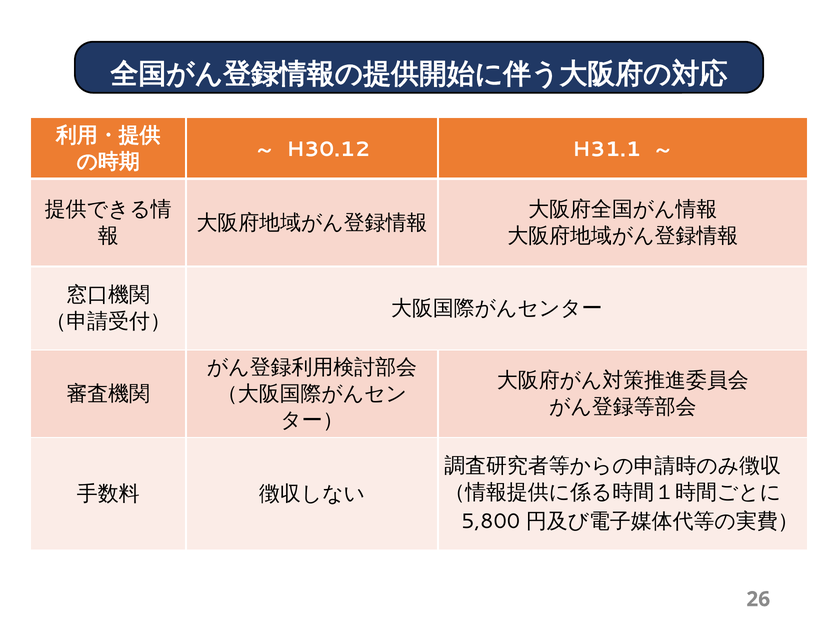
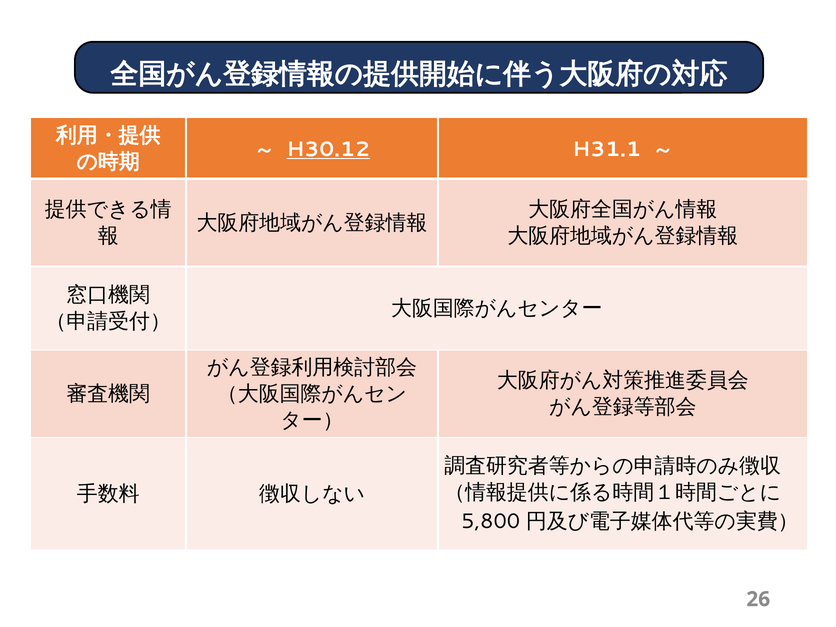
H30.12 underline: none -> present
